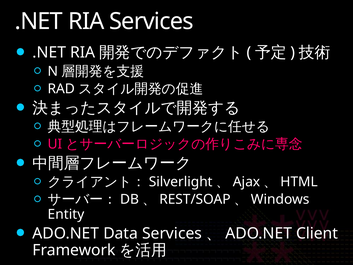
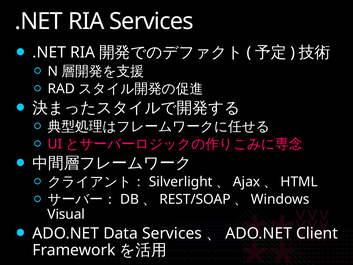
Entity: Entity -> Visual
